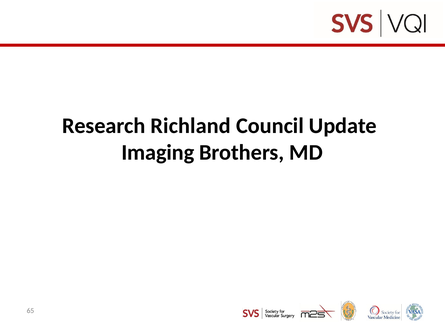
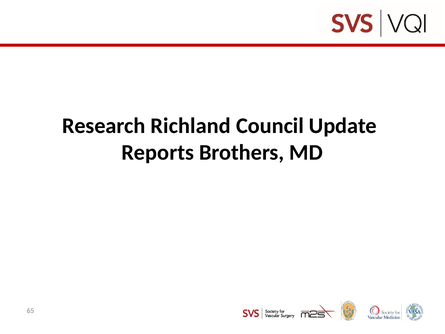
Imaging: Imaging -> Reports
